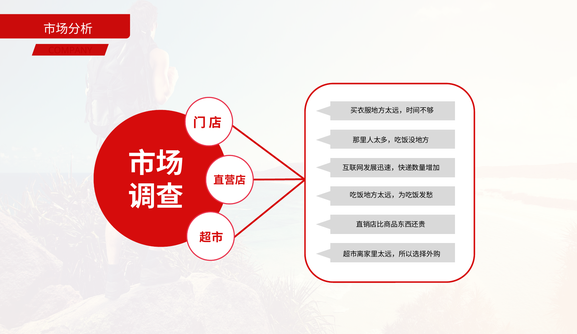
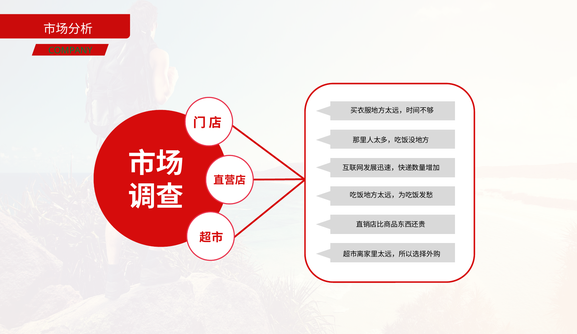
COMPANY colour: red -> green
